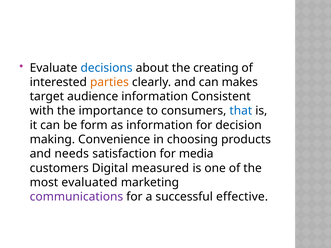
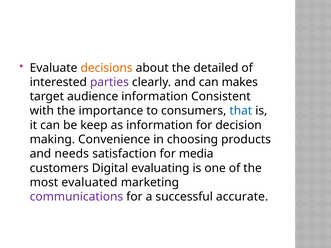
decisions colour: blue -> orange
creating: creating -> detailed
parties colour: orange -> purple
form: form -> keep
measured: measured -> evaluating
effective: effective -> accurate
